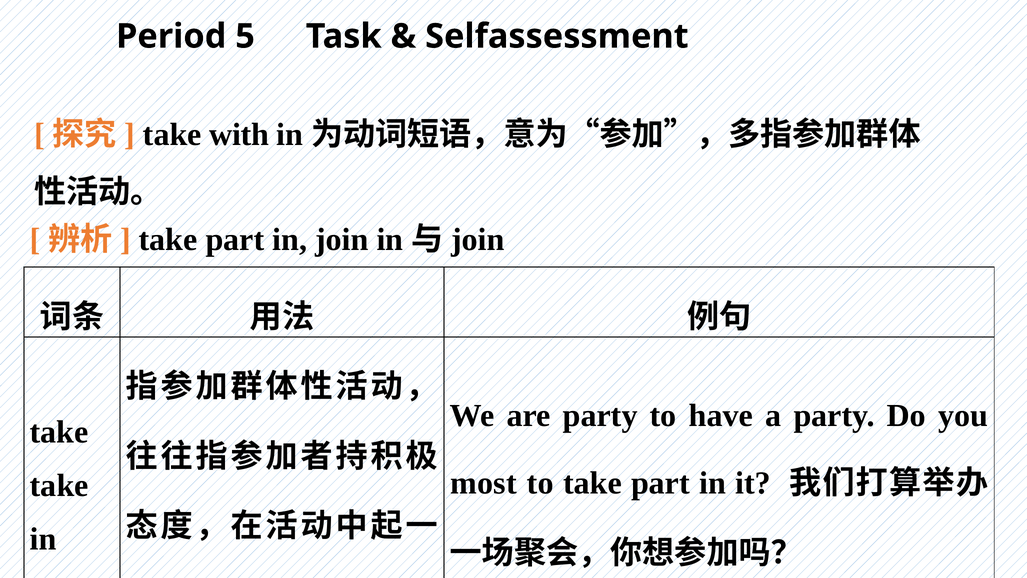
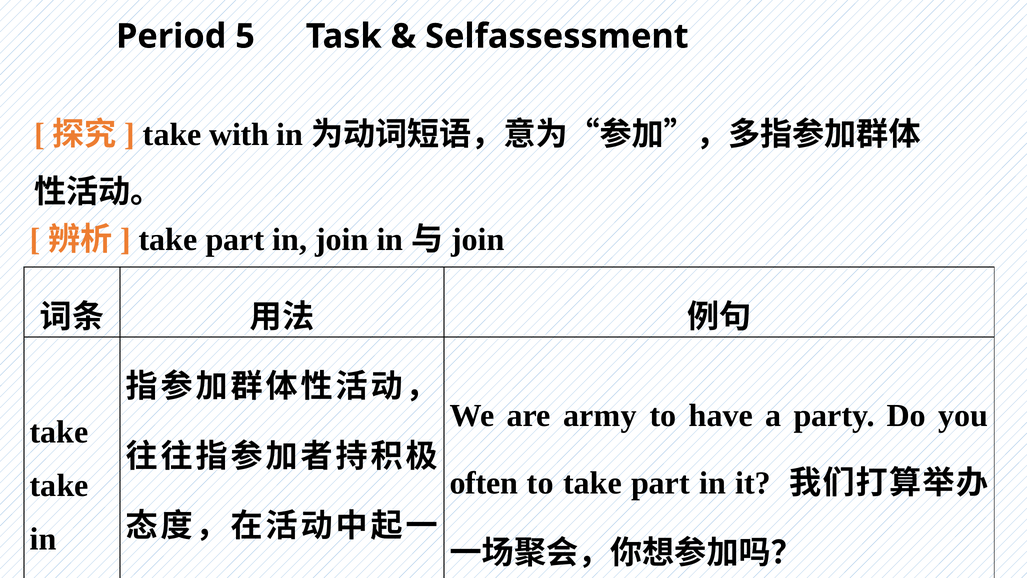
are party: party -> army
most: most -> often
